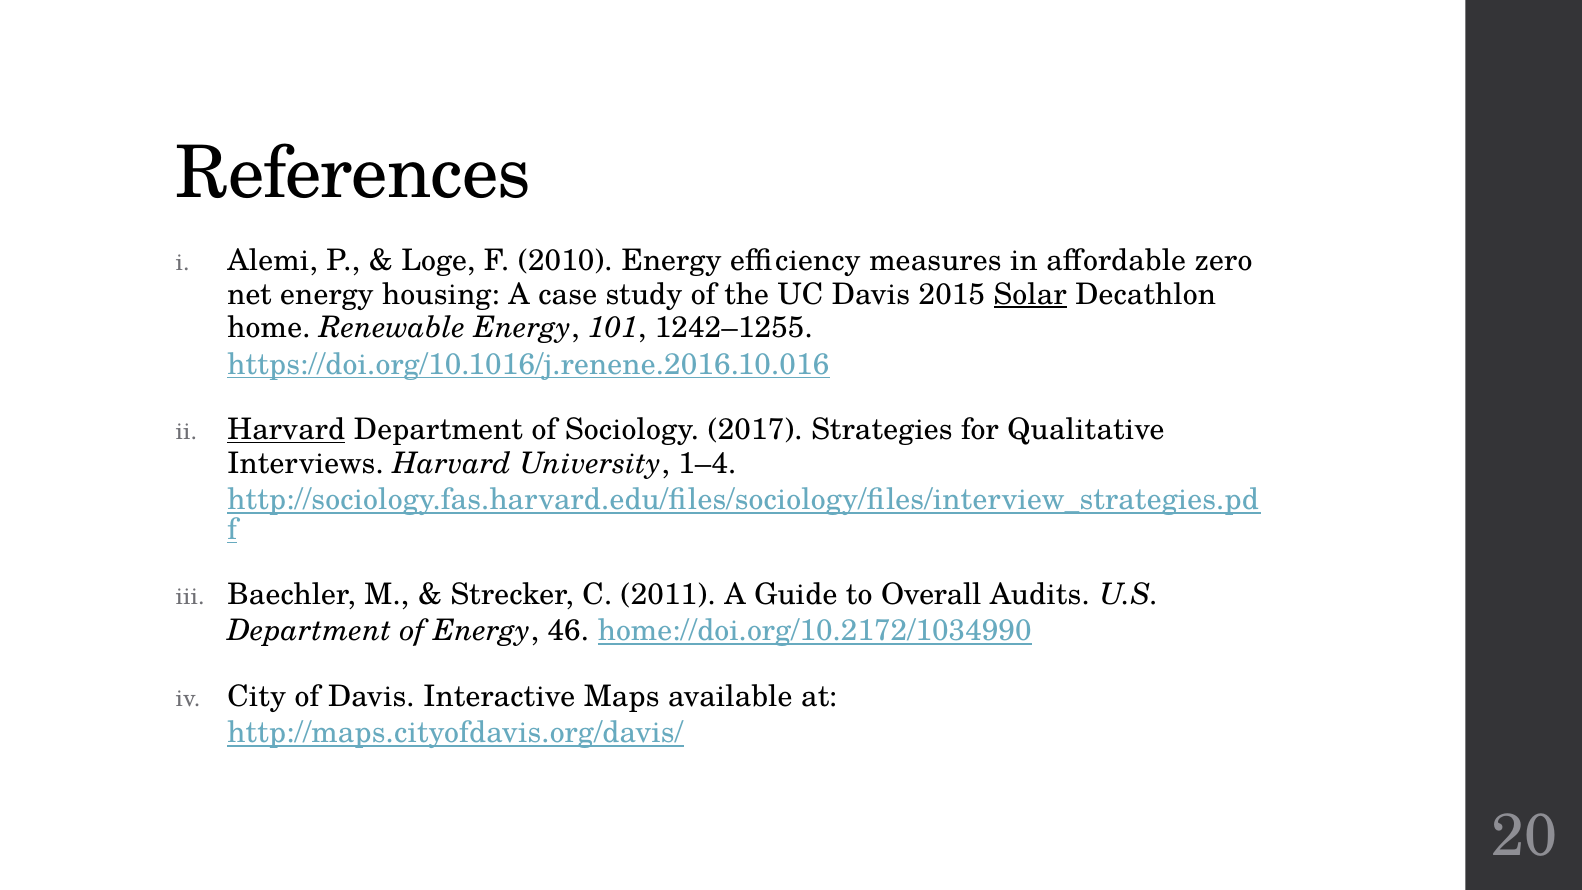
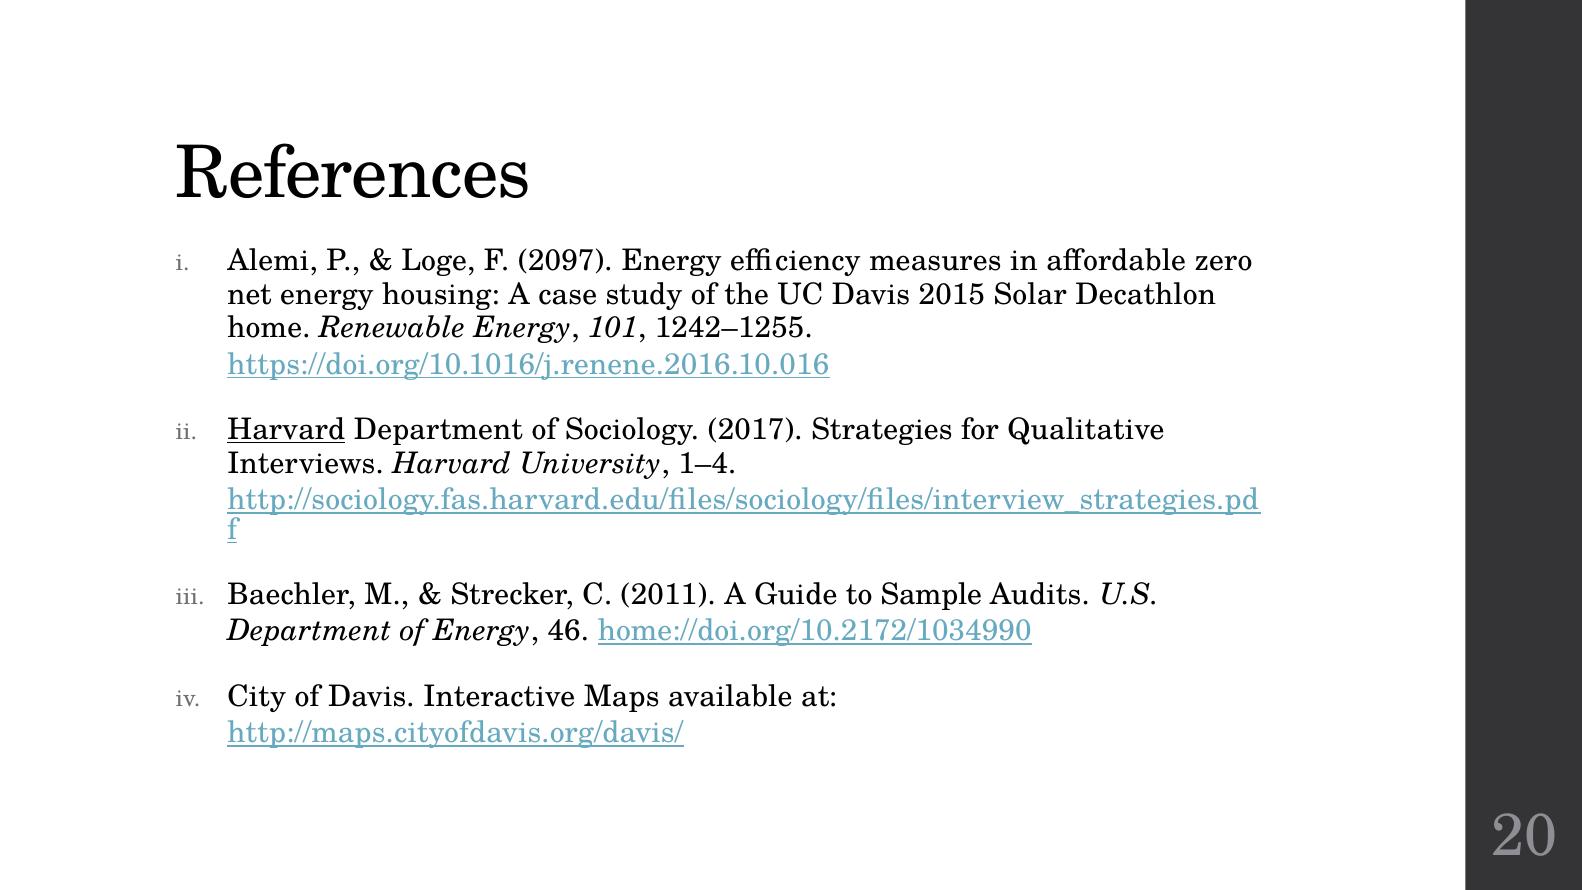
2010: 2010 -> 2097
Solar underline: present -> none
Overall: Overall -> Sample
